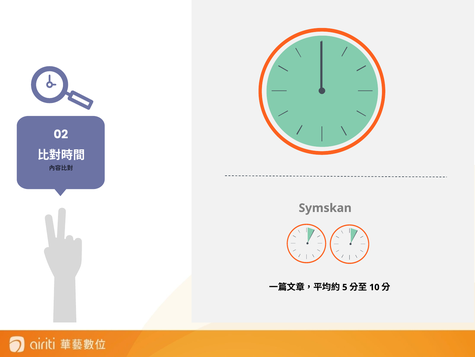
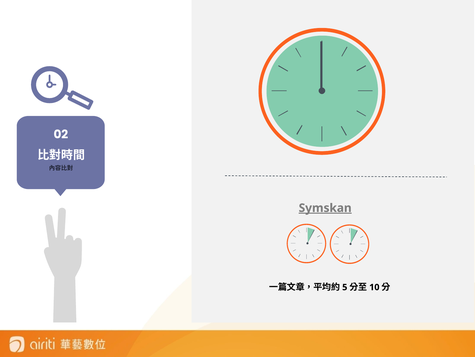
Symskan underline: none -> present
